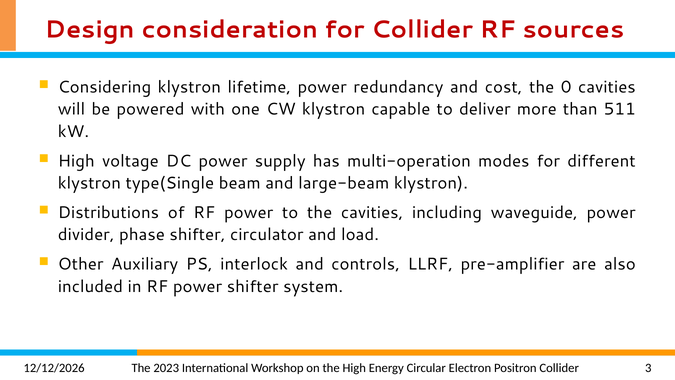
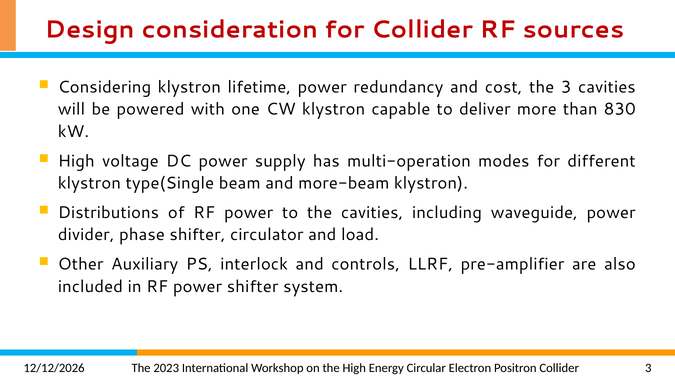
the 0: 0 -> 3
511: 511 -> 830
large-beam: large-beam -> more-beam
